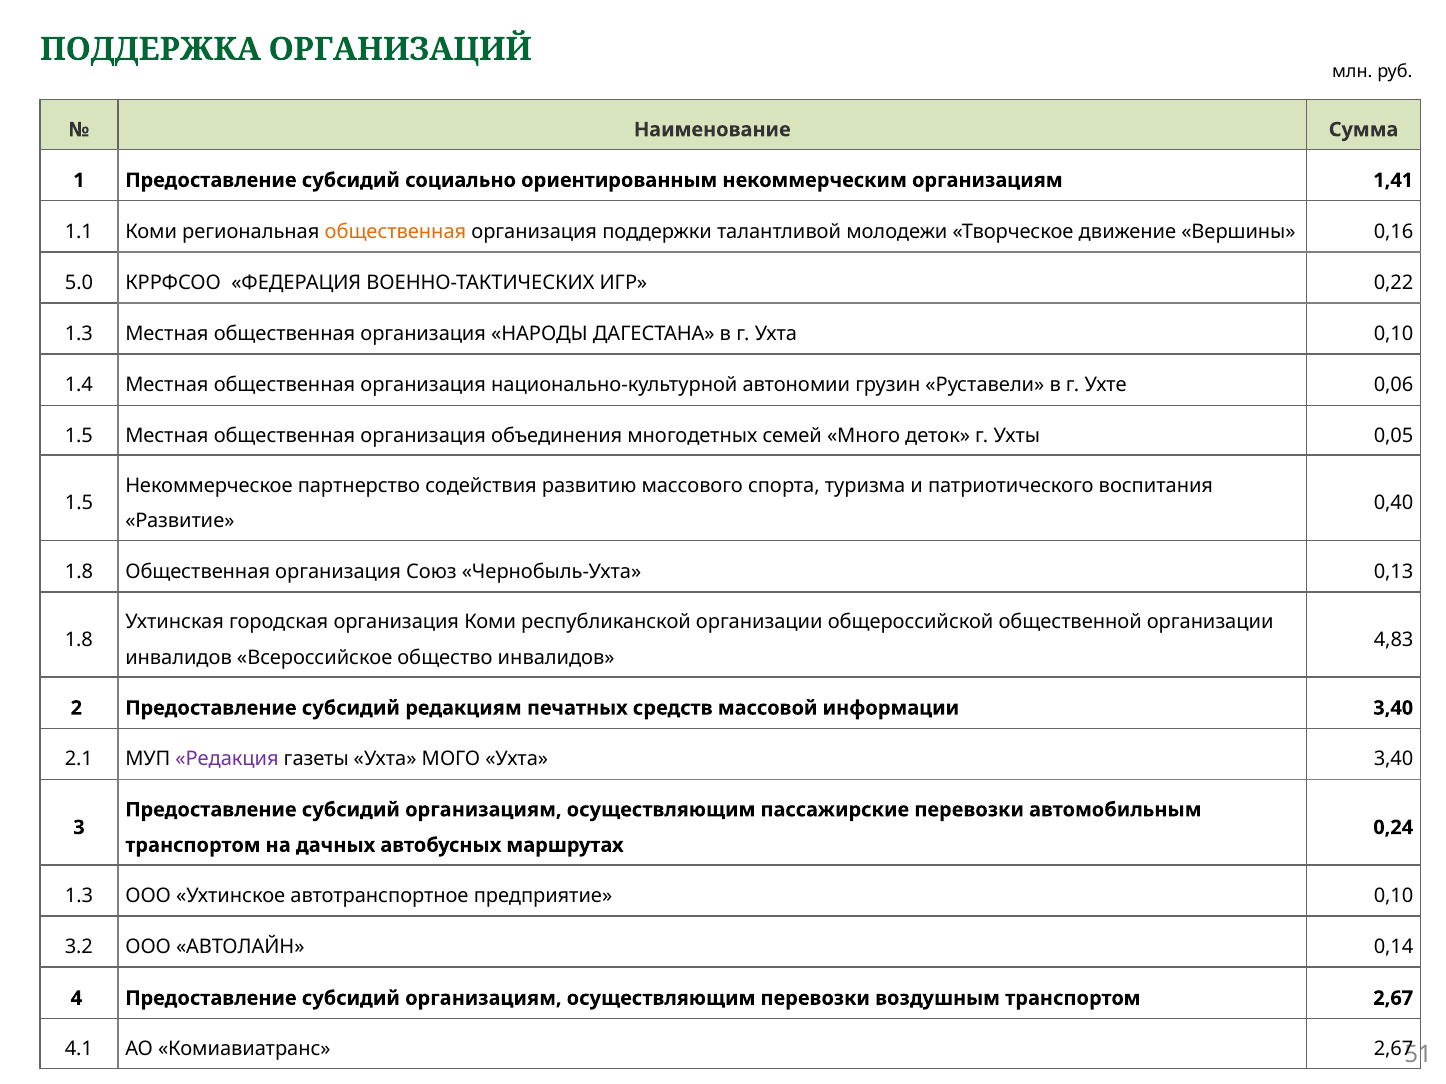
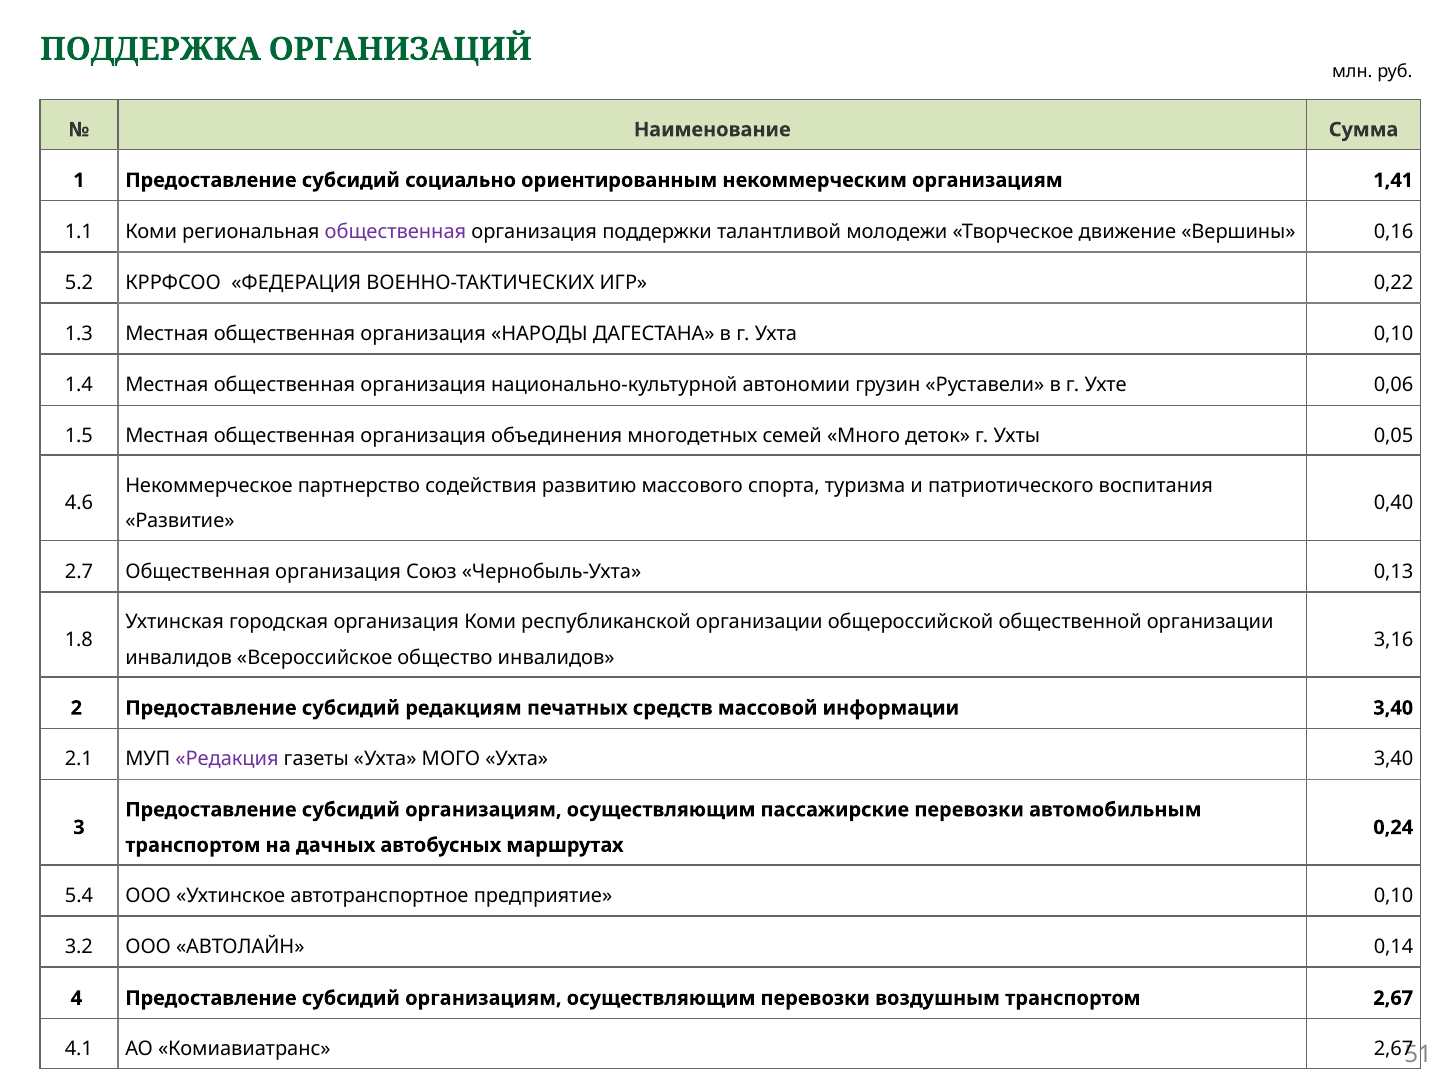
общественная at (395, 232) colour: orange -> purple
5.0: 5.0 -> 5.2
1.5 at (79, 503): 1.5 -> 4.6
1.8 at (79, 572): 1.8 -> 2.7
4,83: 4,83 -> 3,16
1.3 at (79, 896): 1.3 -> 5.4
